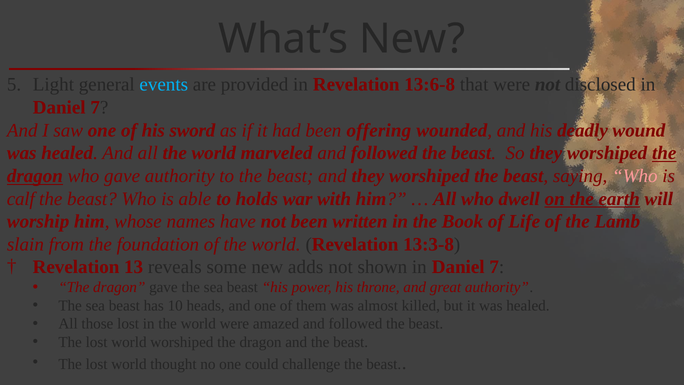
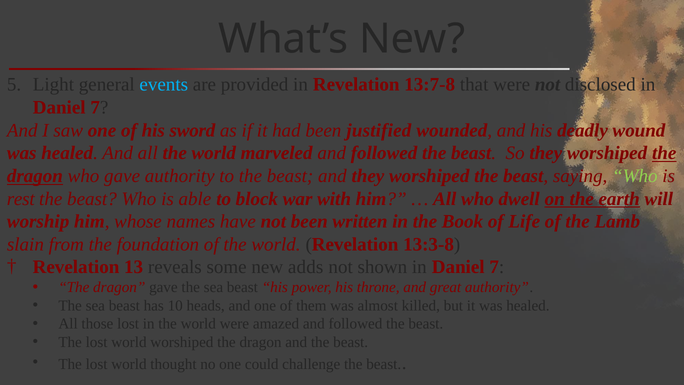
13:6-8: 13:6-8 -> 13:7-8
offering: offering -> justified
Who at (635, 176) colour: pink -> light green
calf: calf -> rest
holds: holds -> block
